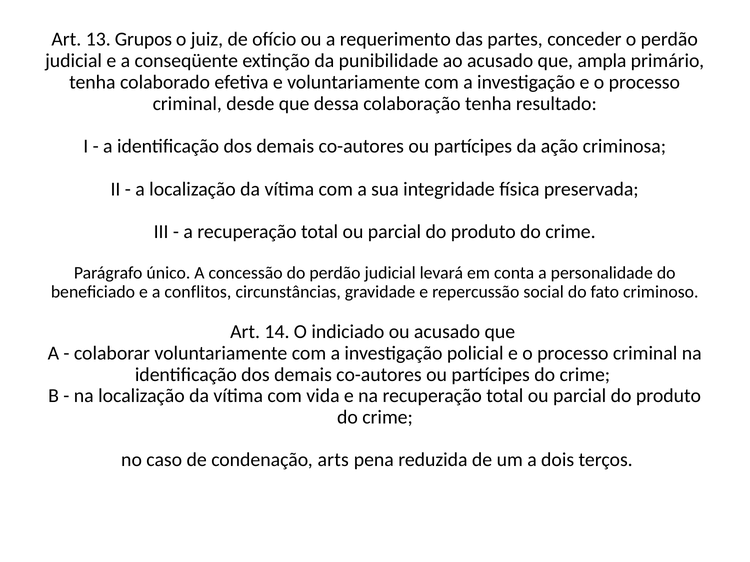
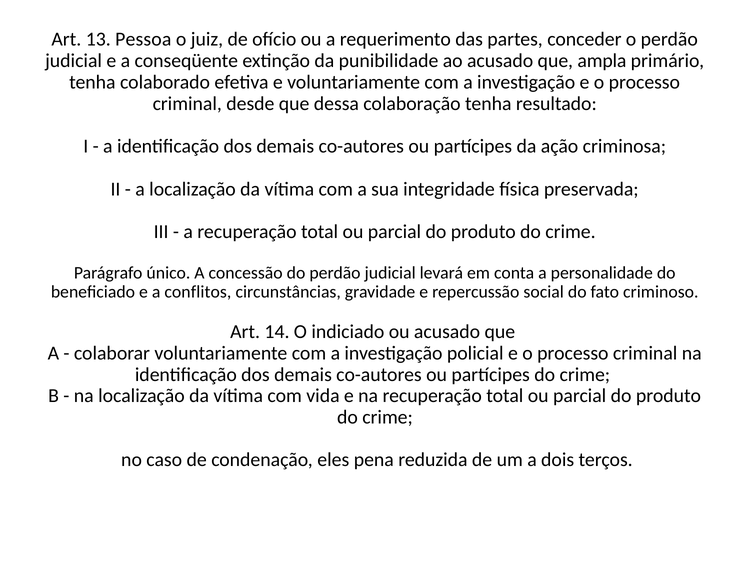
Grupos: Grupos -> Pessoa
arts: arts -> eles
